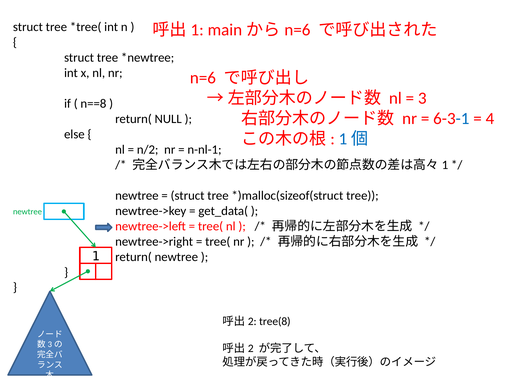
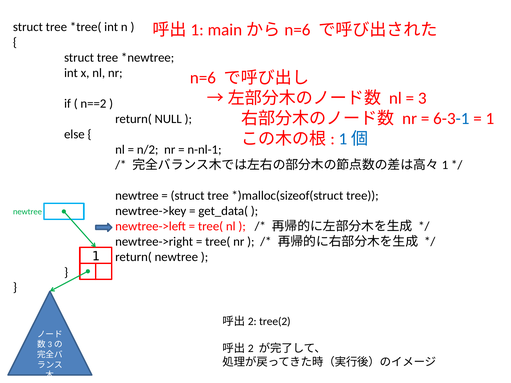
n==8: n==8 -> n==2
4 at (490, 119): 4 -> 1
tree(8: tree(8 -> tree(2
